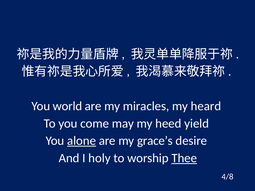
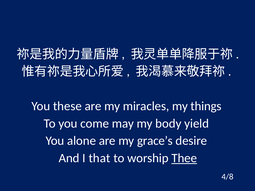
world: world -> these
heard: heard -> things
heed: heed -> body
alone underline: present -> none
holy: holy -> that
